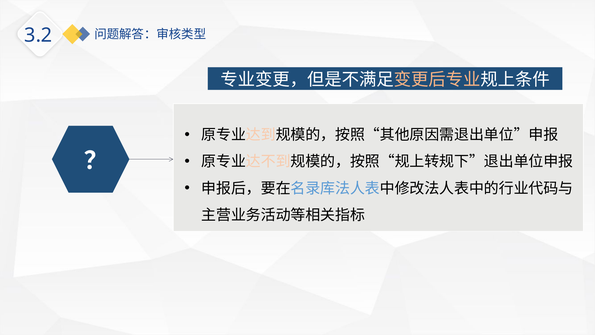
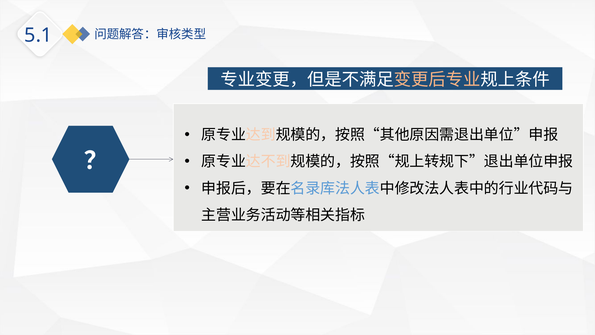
3.2: 3.2 -> 5.1
